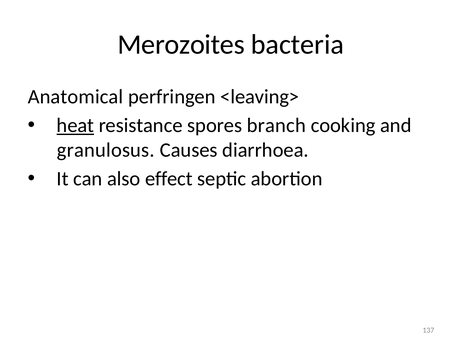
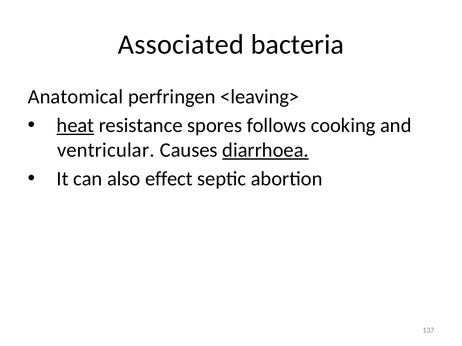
Merozoites: Merozoites -> Associated
branch: branch -> follows
granulosus: granulosus -> ventricular
diarrhoea underline: none -> present
